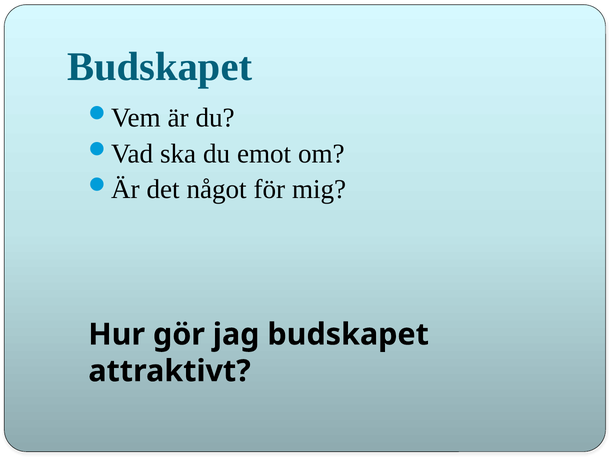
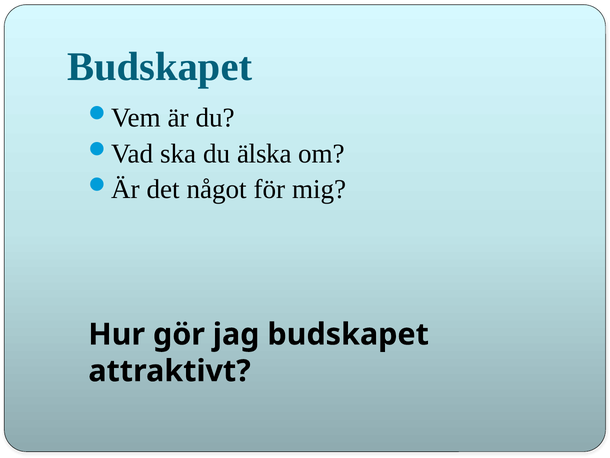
emot: emot -> älska
